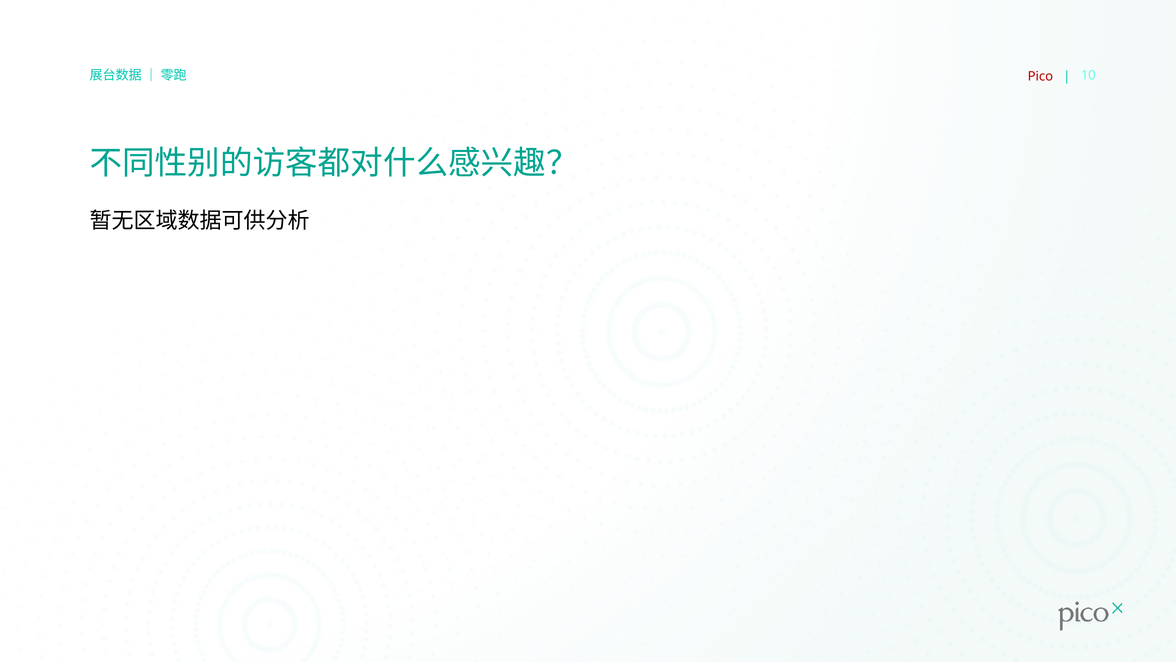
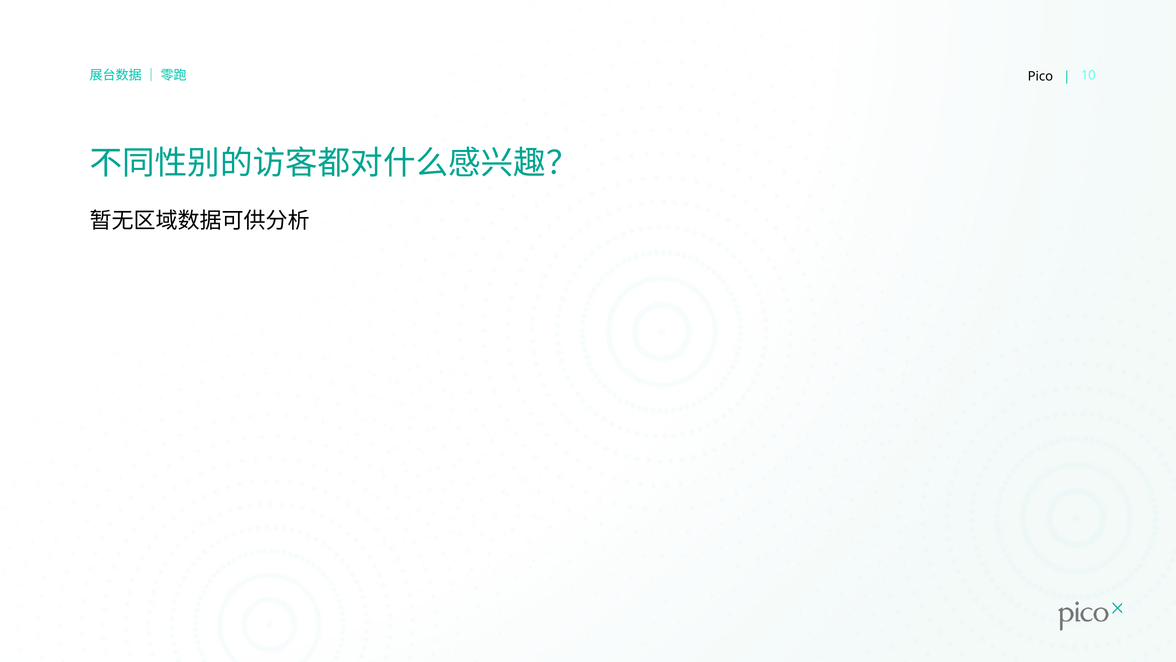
Pico colour: red -> black
